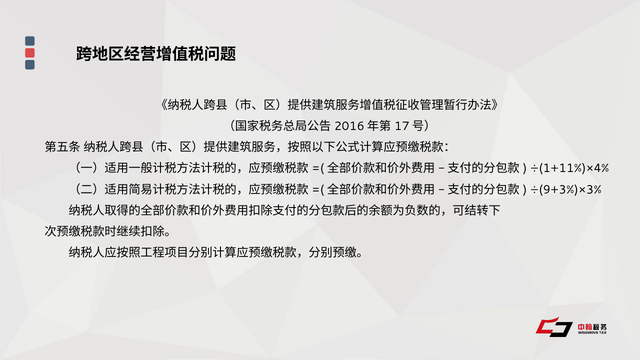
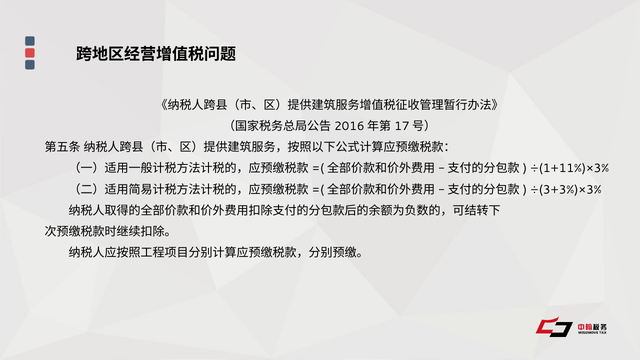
÷(1+11%)×4%: ÷(1+11%)×4% -> ÷(1+11%)×3%
÷(9+3%)×3%: ÷(9+3%)×3% -> ÷(3+3%)×3%
